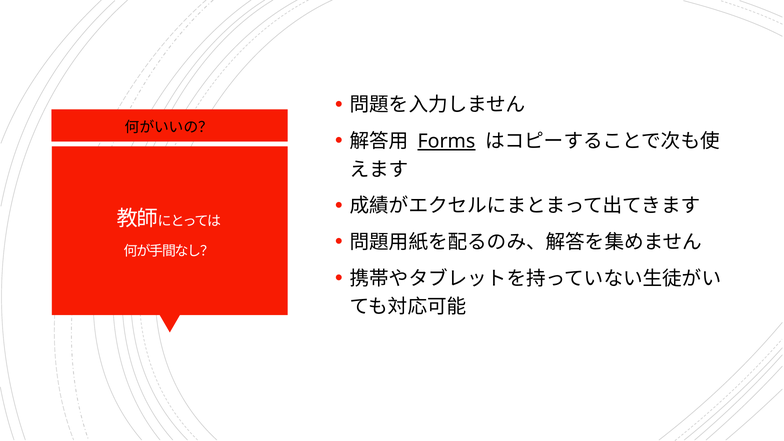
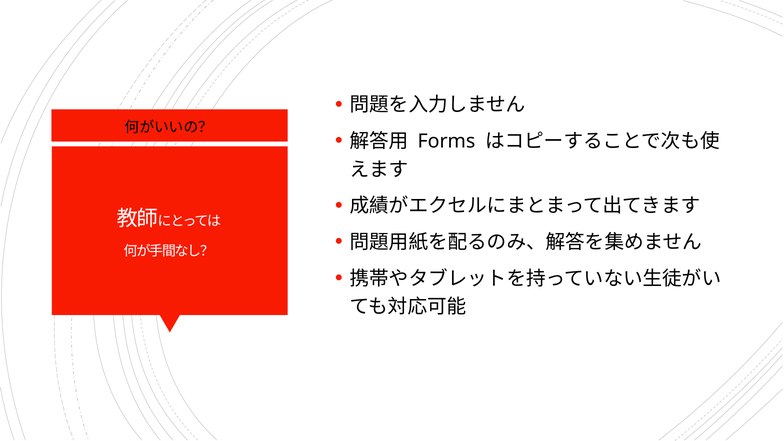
Forms underline: present -> none
